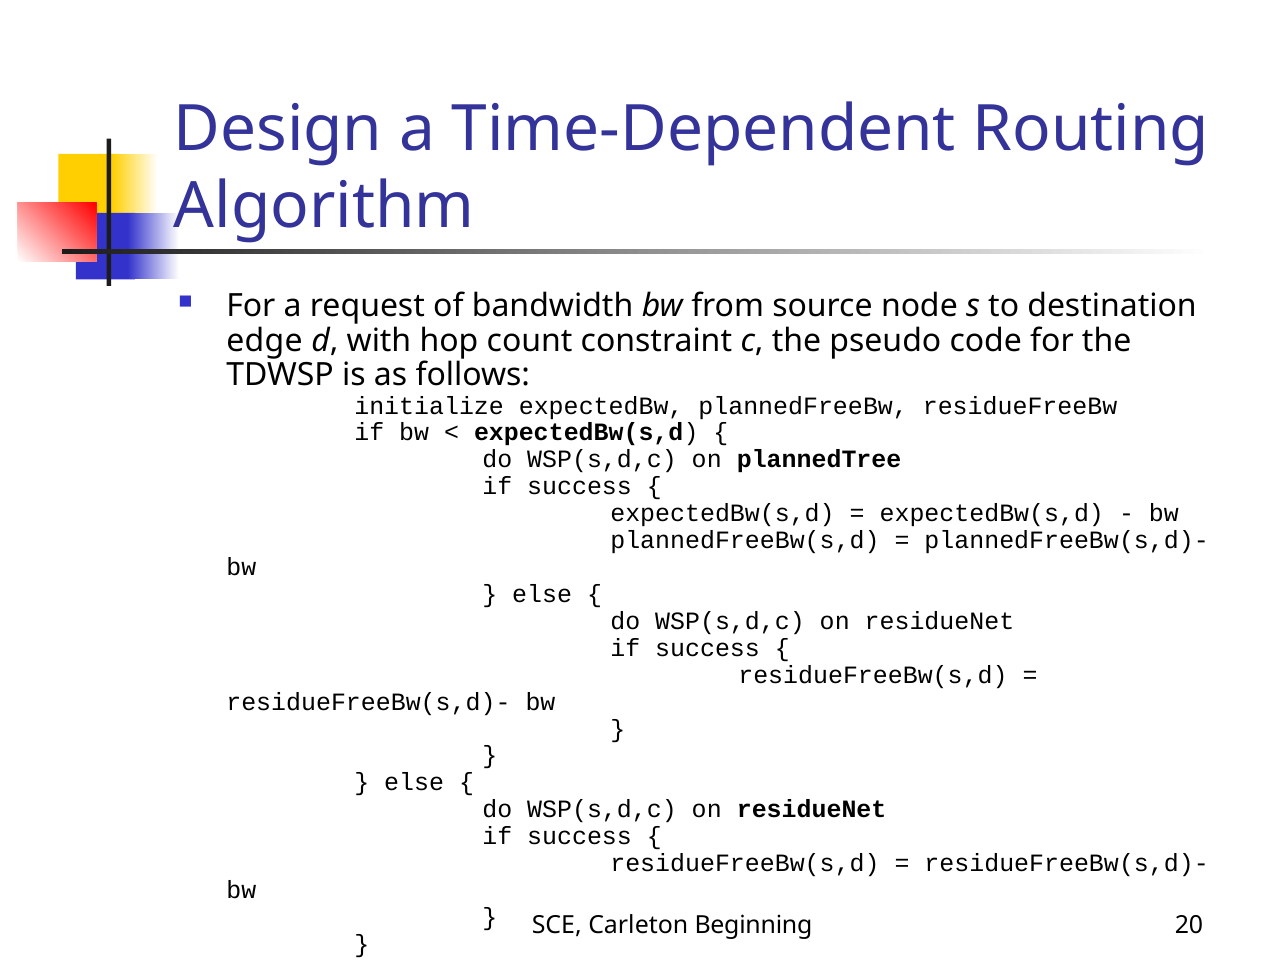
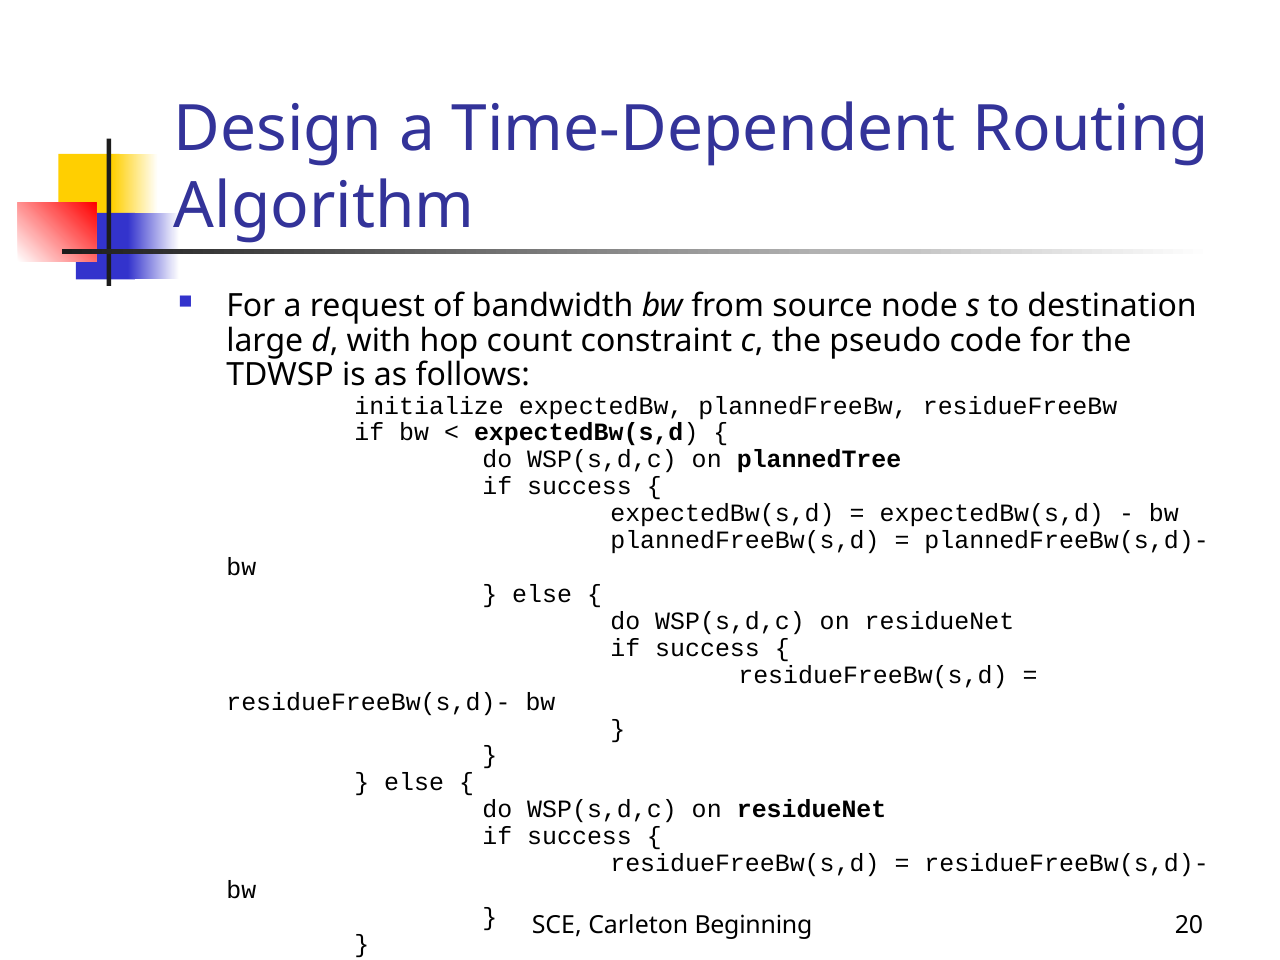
edge: edge -> large
